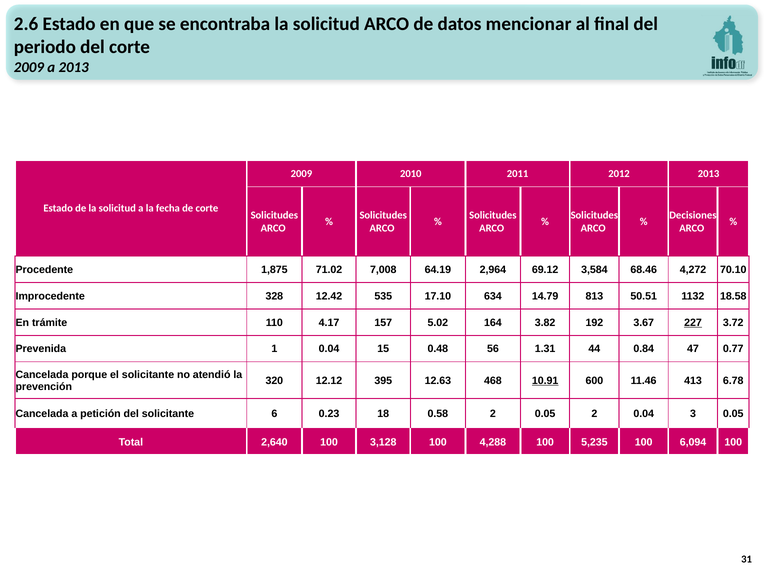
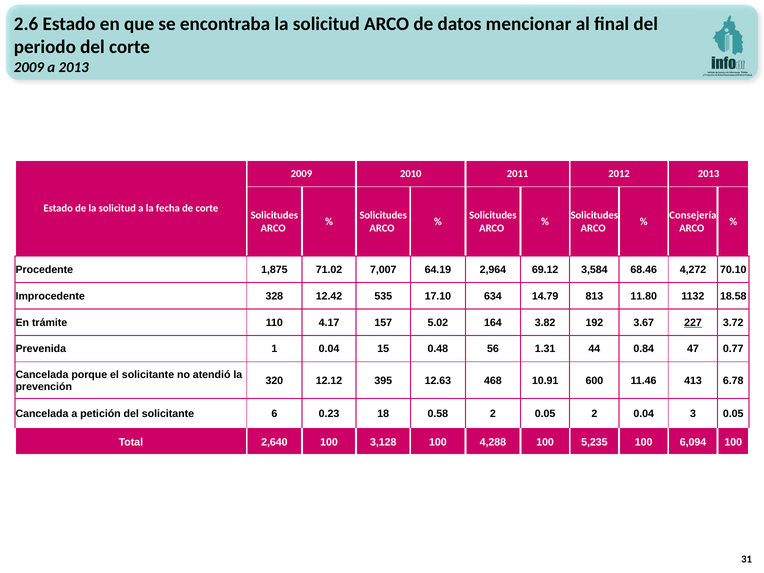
Decisiones: Decisiones -> Consejería
7,008: 7,008 -> 7,007
50.51: 50.51 -> 11.80
10.91 underline: present -> none
